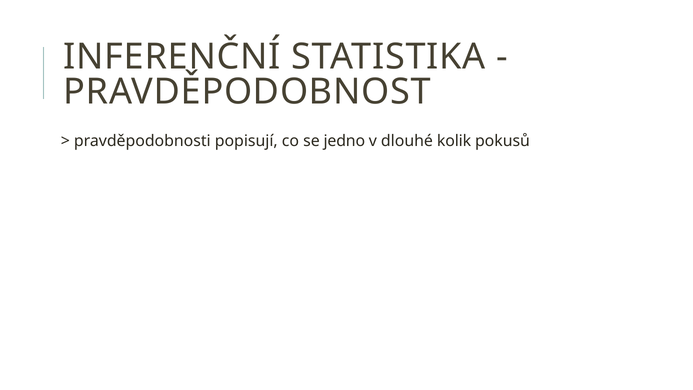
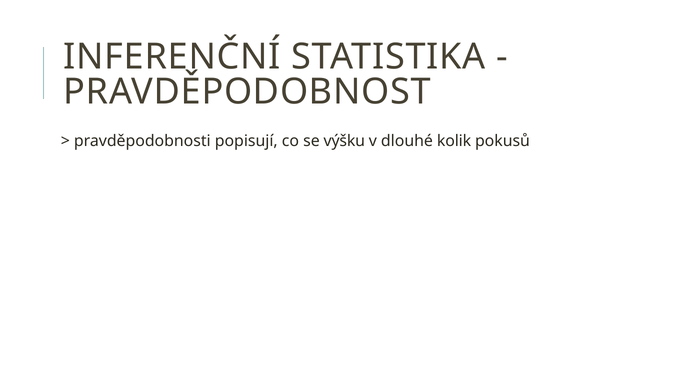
jedno: jedno -> výšku
